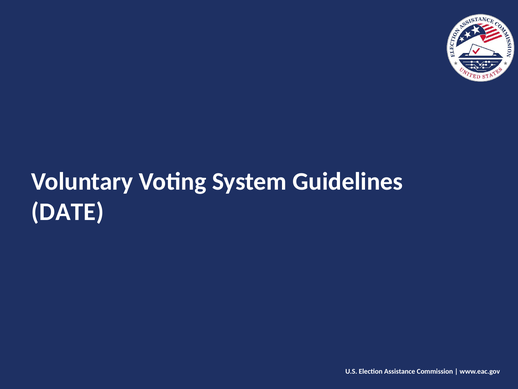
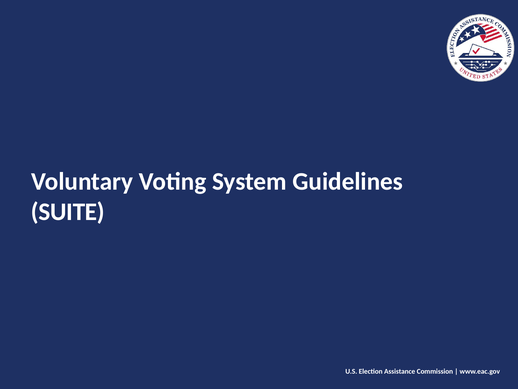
DATE: DATE -> SUITE
